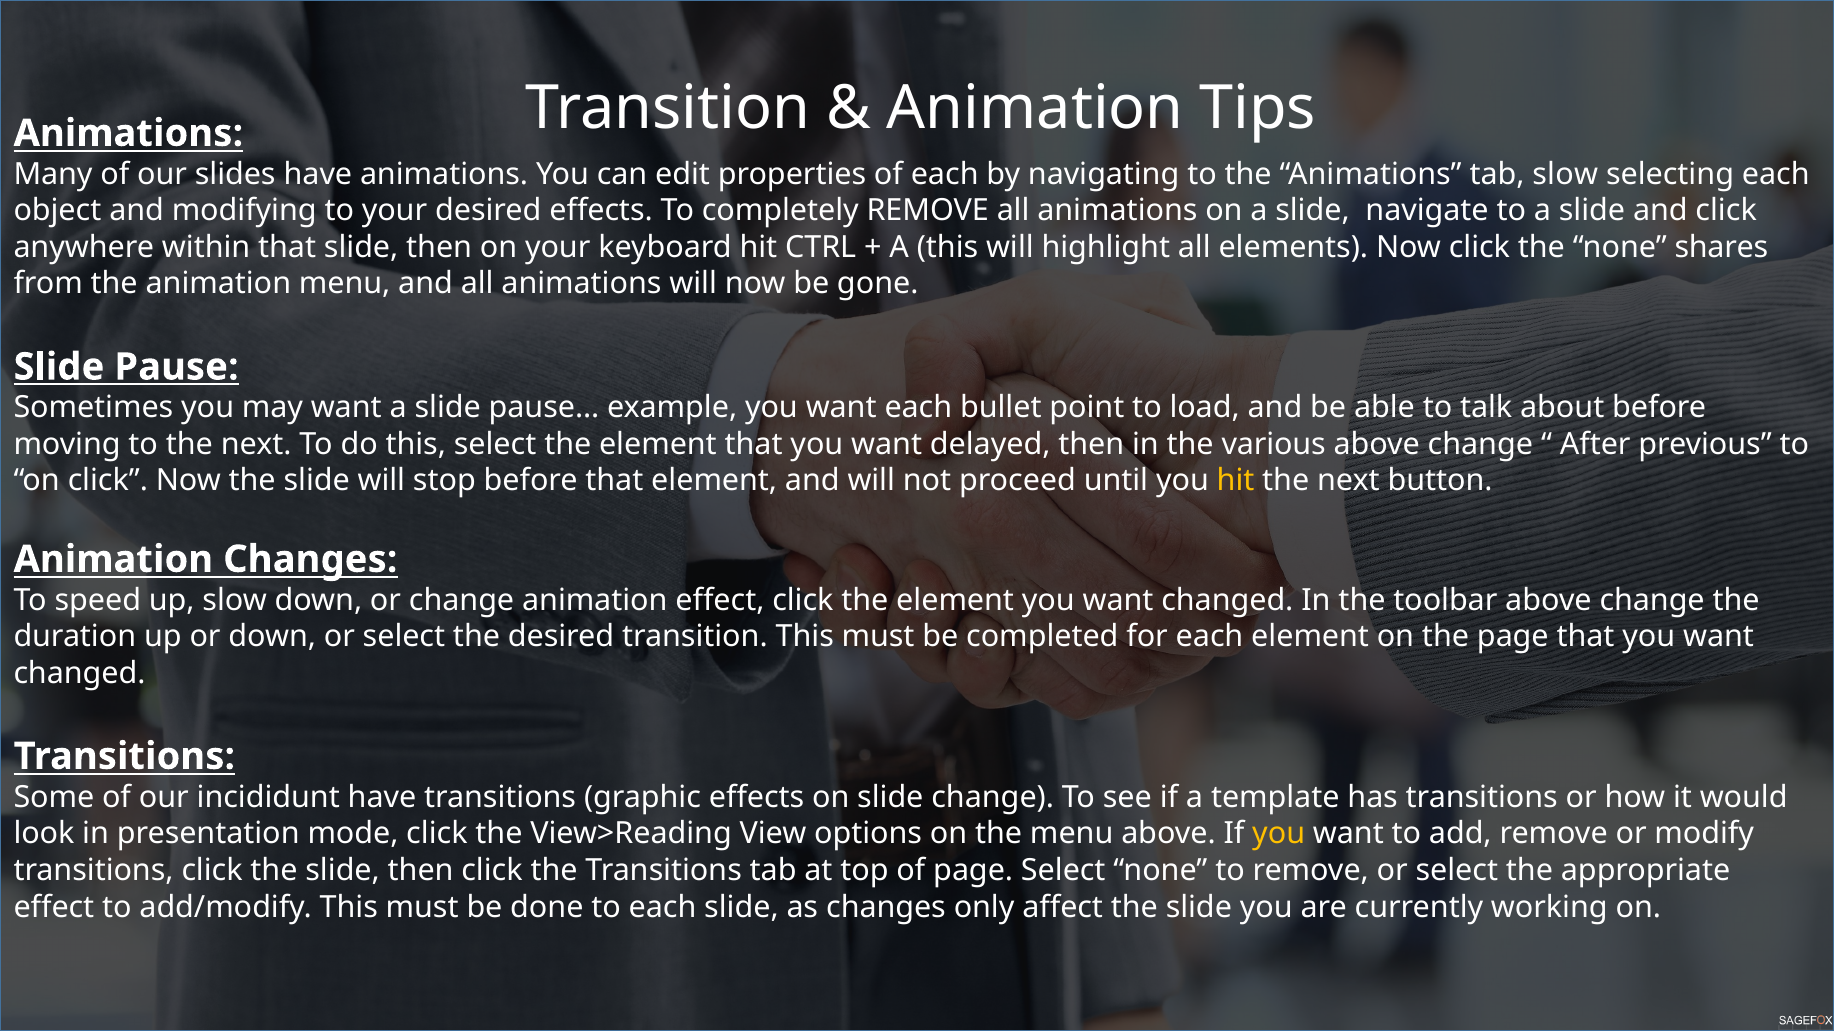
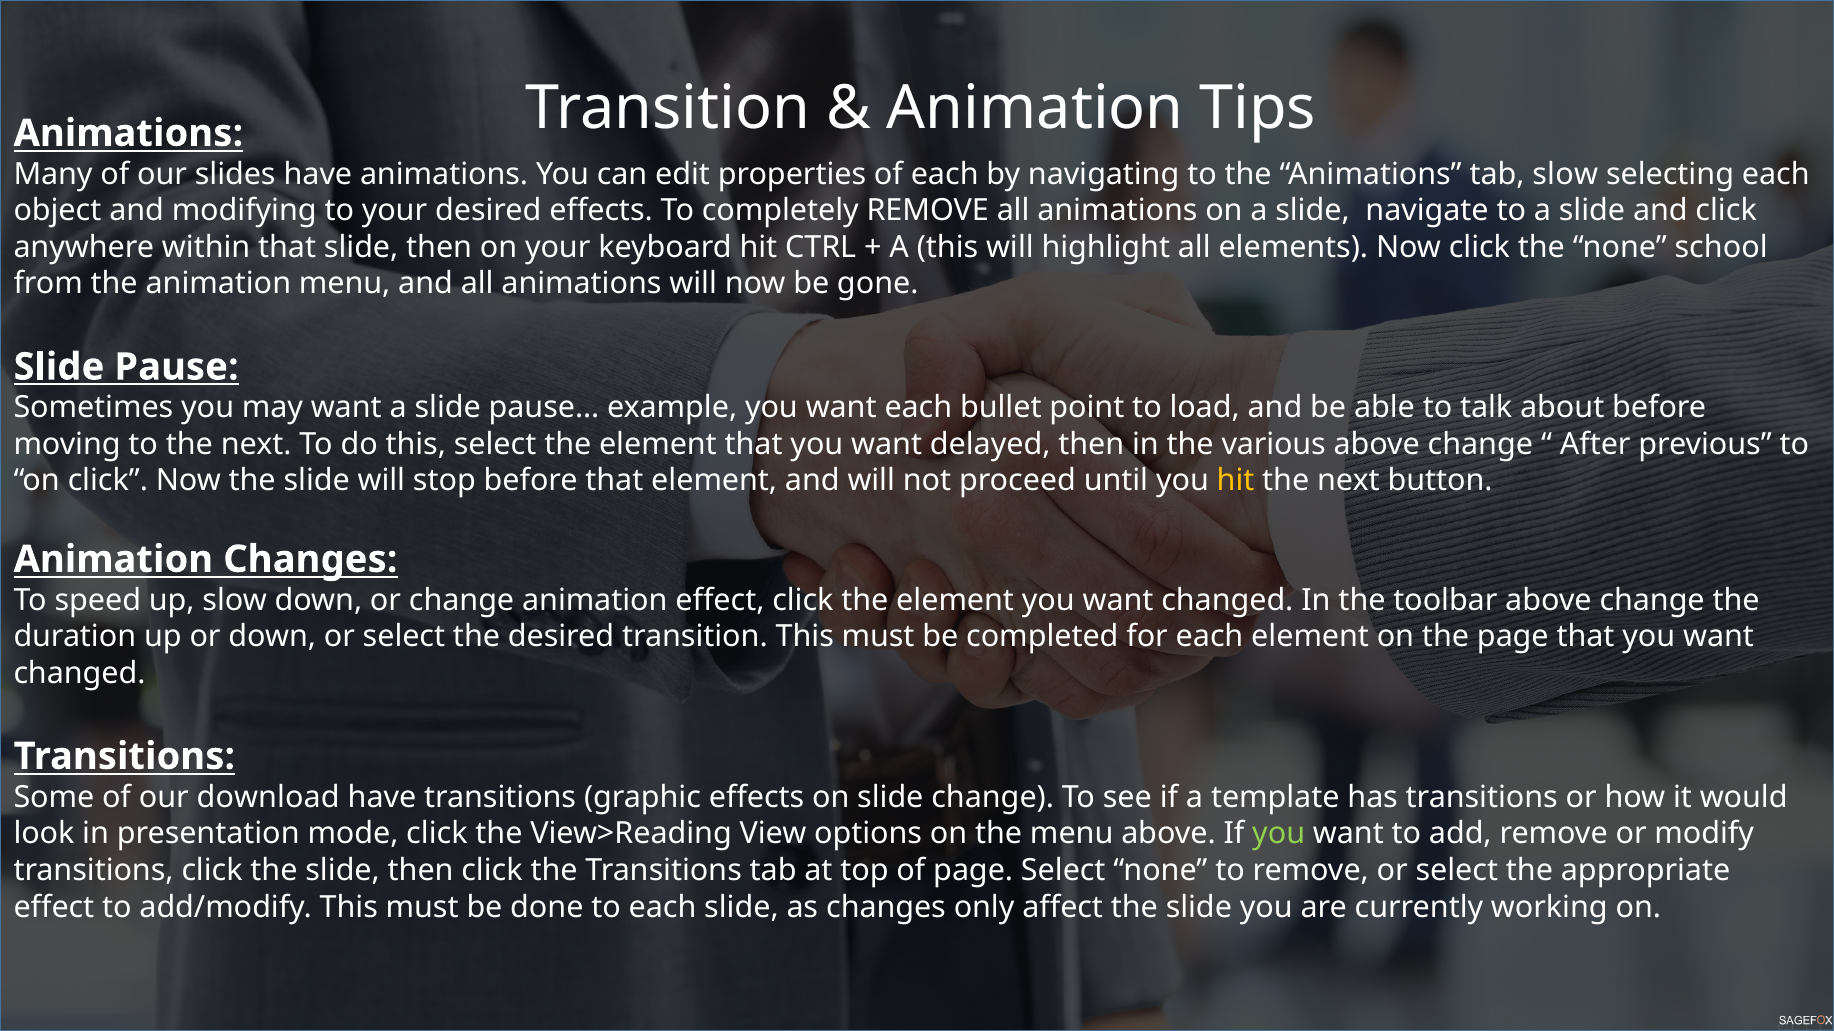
shares: shares -> school
incididunt: incididunt -> download
you at (1279, 834) colour: yellow -> light green
